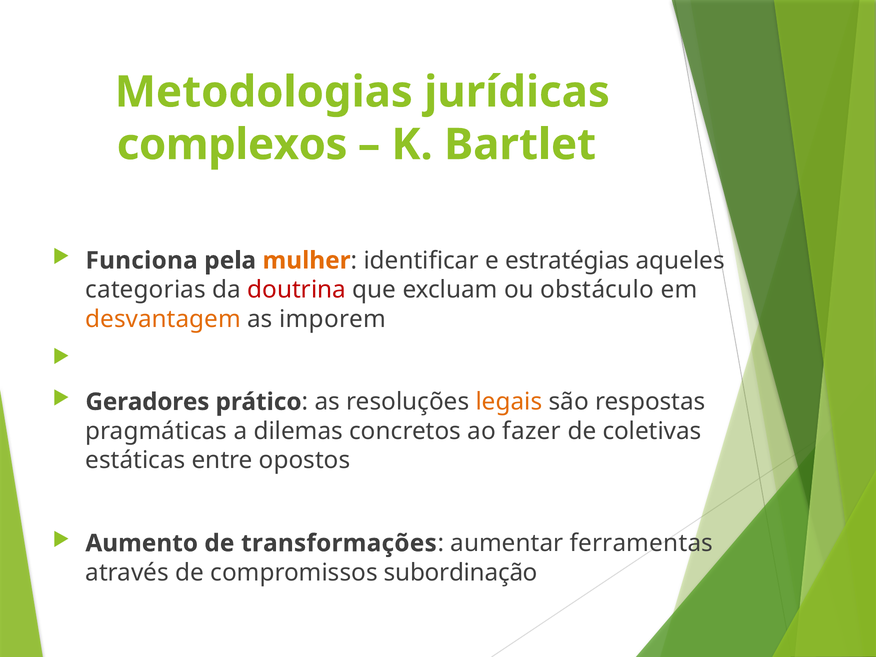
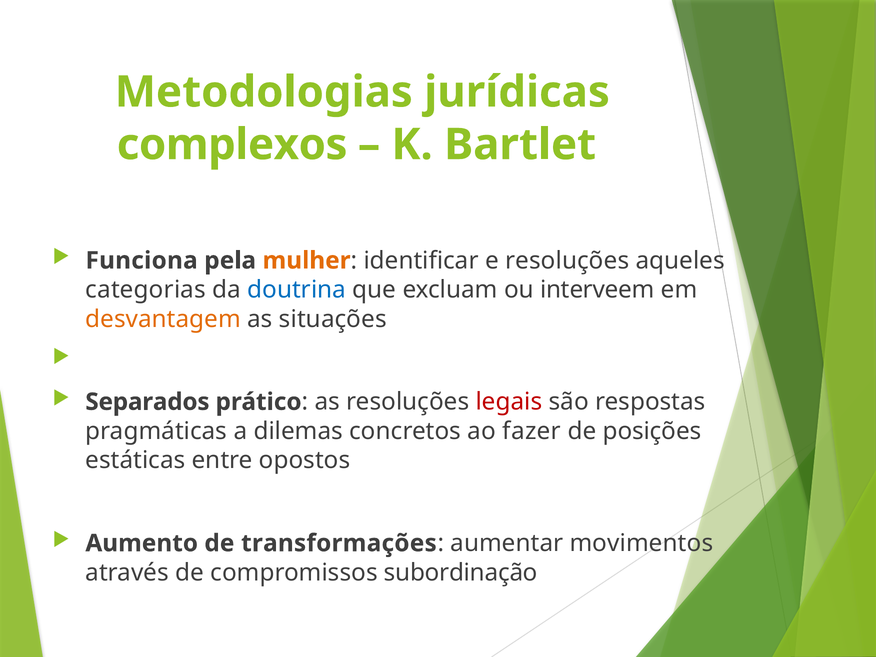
e estratégias: estratégias -> resoluções
doutrina colour: red -> blue
obstáculo: obstáculo -> interveem
imporem: imporem -> situações
Geradores: Geradores -> Separados
legais colour: orange -> red
coletivas: coletivas -> posições
ferramentas: ferramentas -> movimentos
